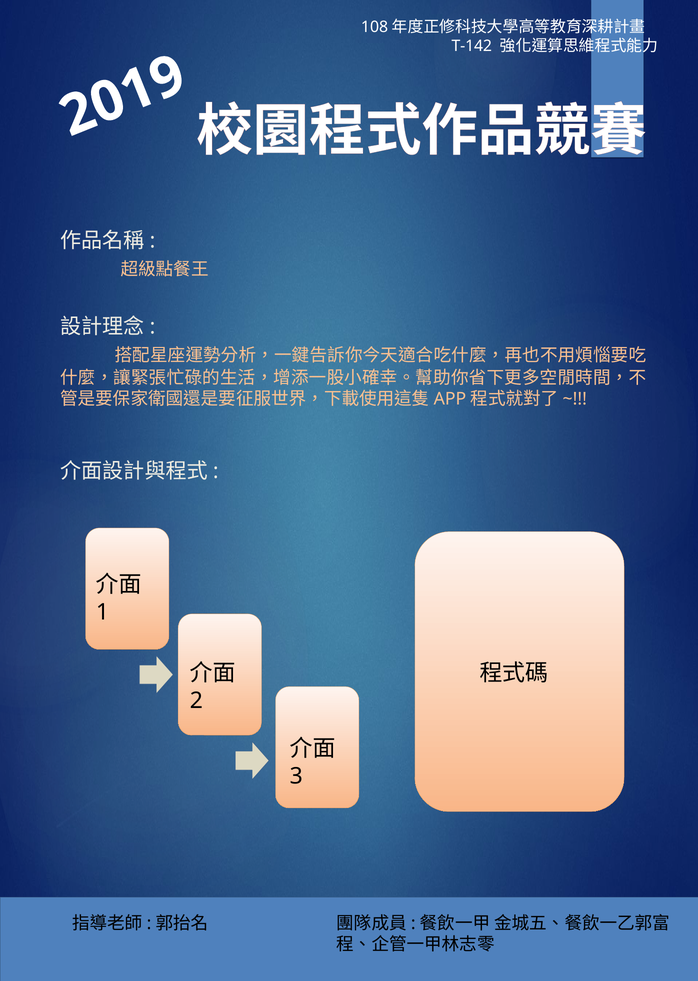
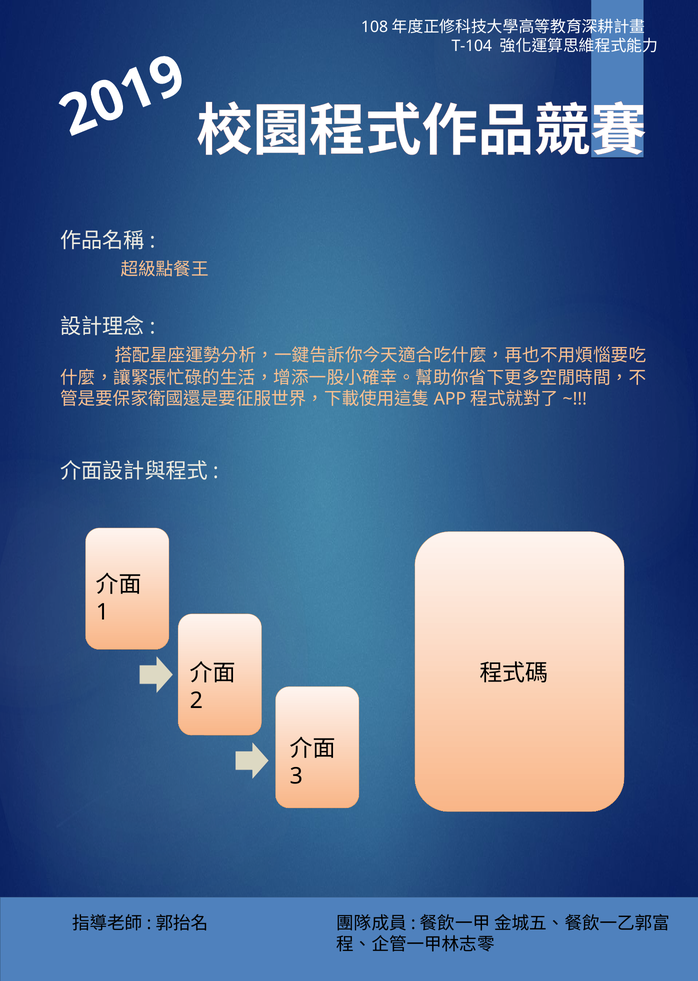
T-142: T-142 -> T-104
